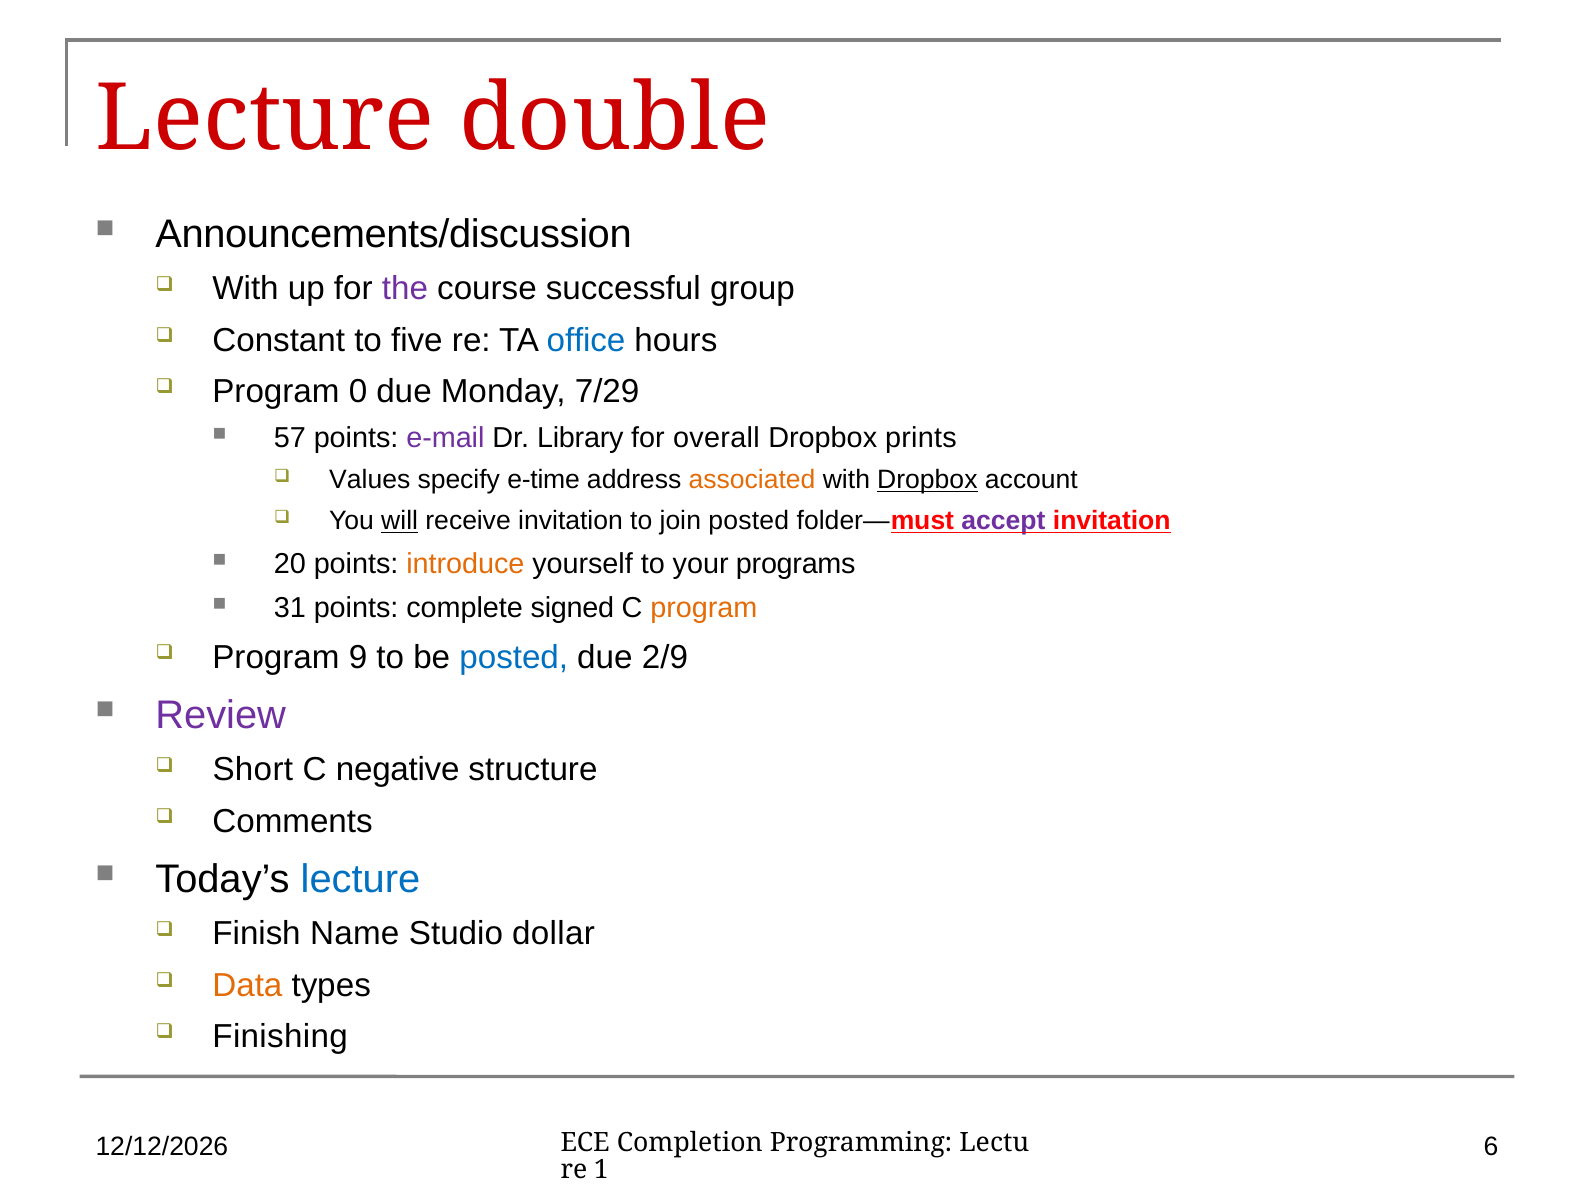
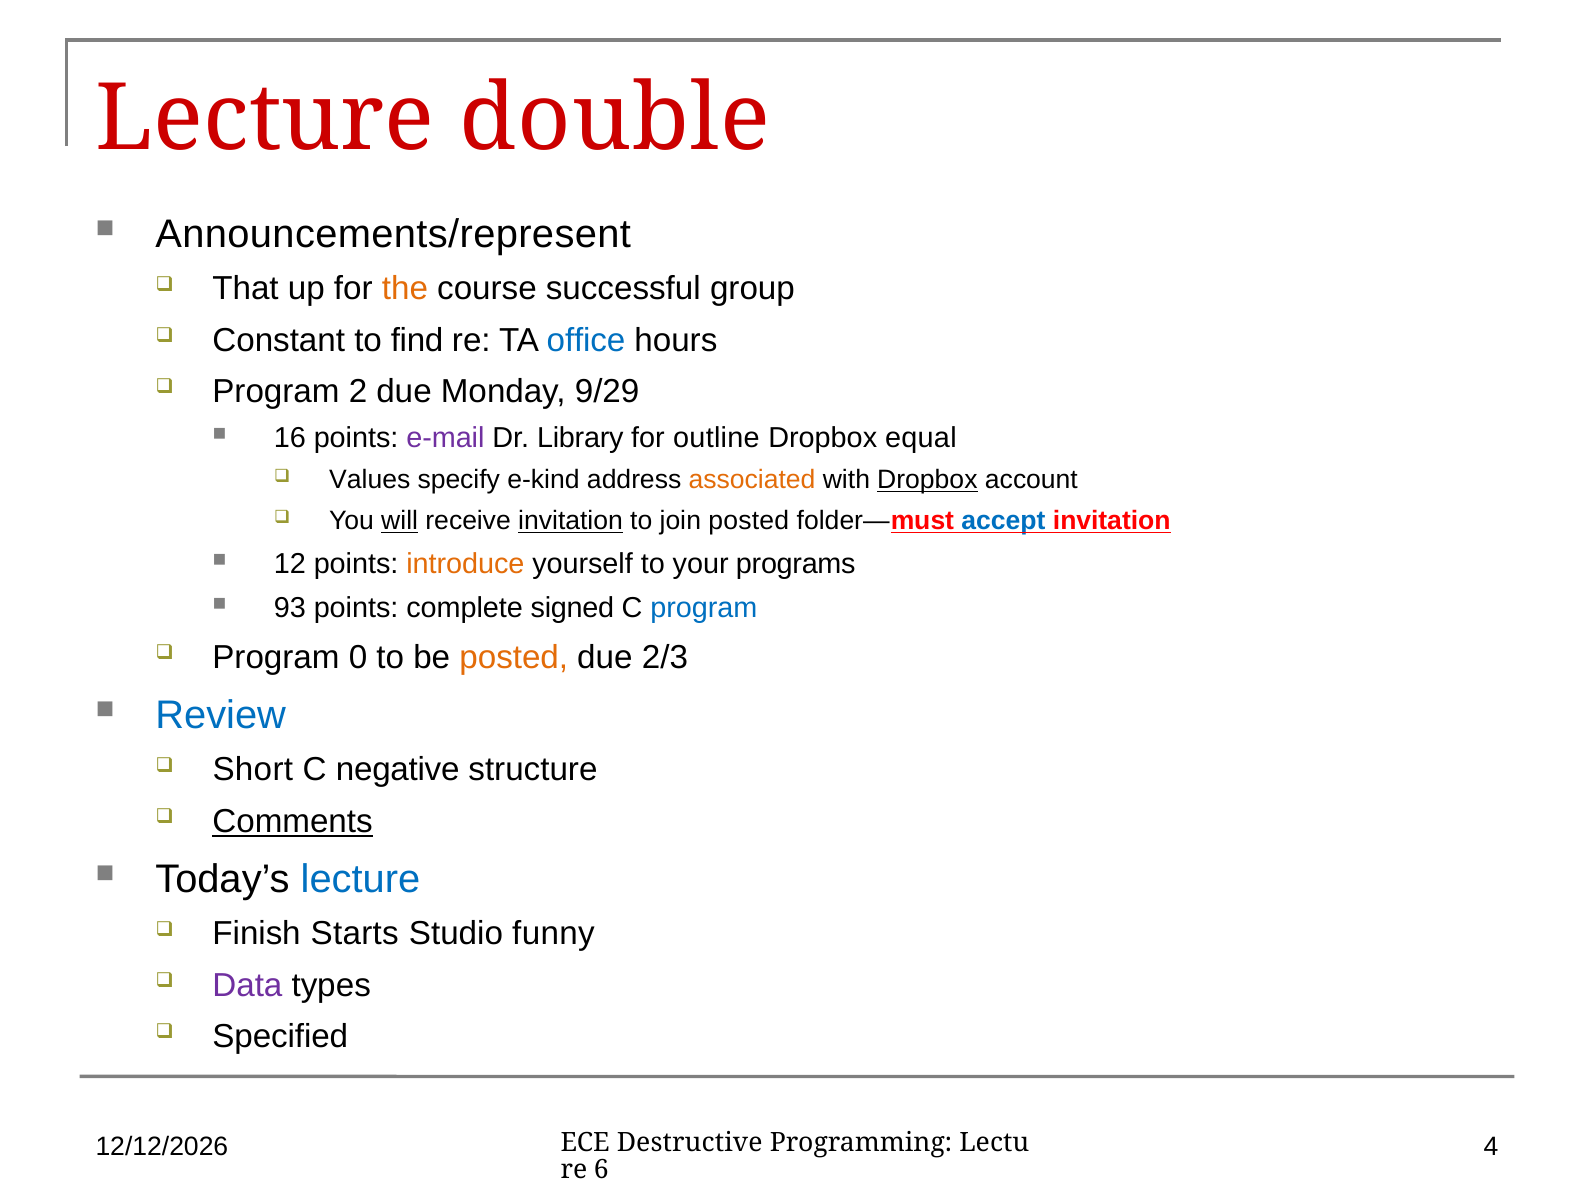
Announcements/discussion: Announcements/discussion -> Announcements/represent
With at (246, 289): With -> That
the colour: purple -> orange
five: five -> find
0: 0 -> 2
7/29: 7/29 -> 9/29
57: 57 -> 16
overall: overall -> outline
prints: prints -> equal
e-time: e-time -> e-kind
invitation at (571, 521) underline: none -> present
accept colour: purple -> blue
20: 20 -> 12
31: 31 -> 93
program at (704, 608) colour: orange -> blue
9: 9 -> 0
posted at (514, 657) colour: blue -> orange
2/9: 2/9 -> 2/3
Review colour: purple -> blue
Comments underline: none -> present
Name: Name -> Starts
dollar: dollar -> funny
Data colour: orange -> purple
Finishing: Finishing -> Specified
6: 6 -> 4
Completion: Completion -> Destructive
1: 1 -> 6
